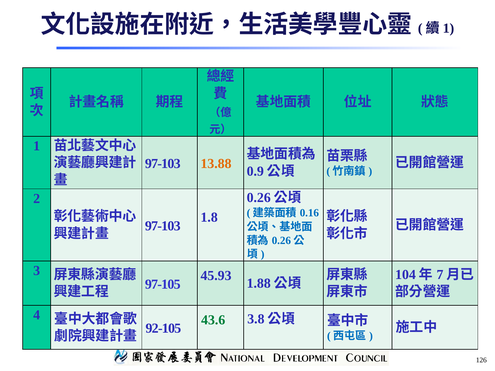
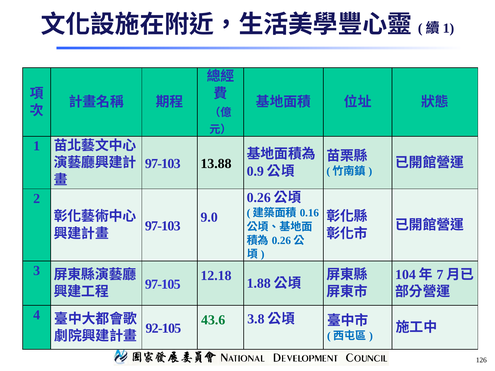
13.88 colour: orange -> black
1.8: 1.8 -> 9.0
45.93: 45.93 -> 12.18
